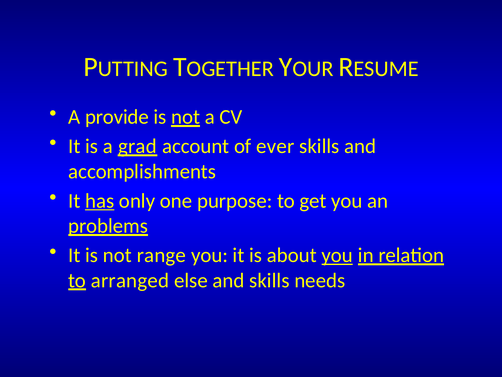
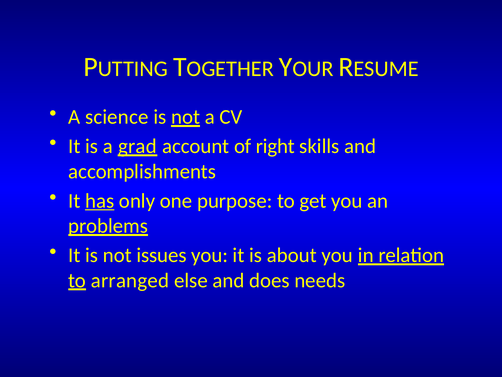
provide: provide -> science
ever: ever -> right
range: range -> issues
you at (337, 255) underline: present -> none
and skills: skills -> does
